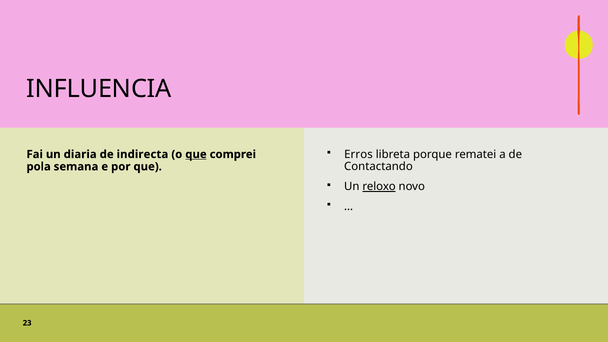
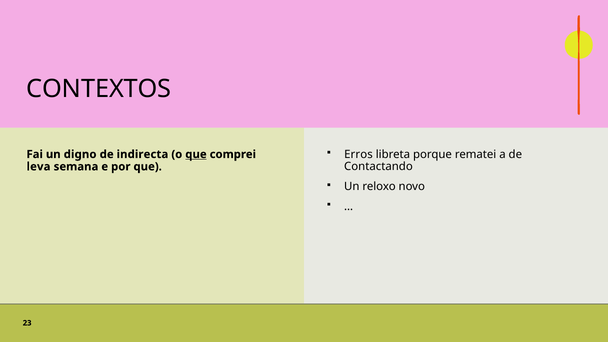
INFLUENCIA: INFLUENCIA -> CONTEXTOS
diaria: diaria -> digno
pola: pola -> leva
reloxo underline: present -> none
